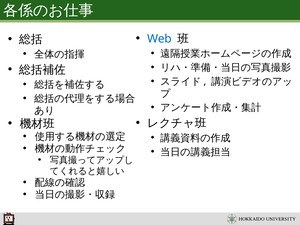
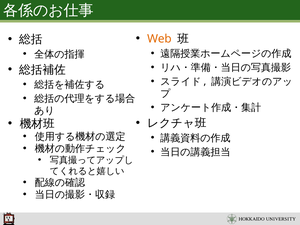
Web colour: blue -> orange
